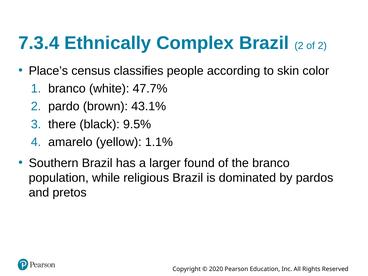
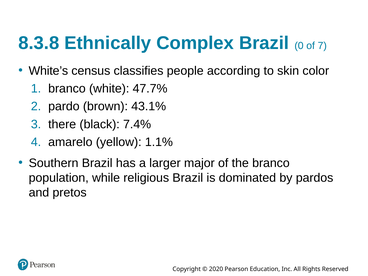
7.3.4: 7.3.4 -> 8.3.8
Brazil 2: 2 -> 0
of 2: 2 -> 7
Place’s: Place’s -> White’s
9.5%: 9.5% -> 7.4%
found: found -> major
